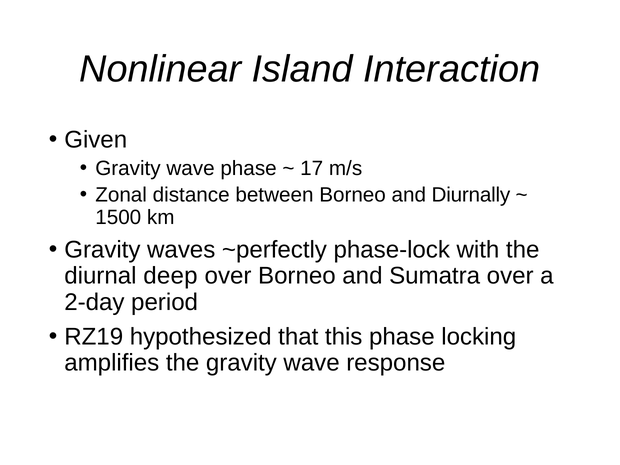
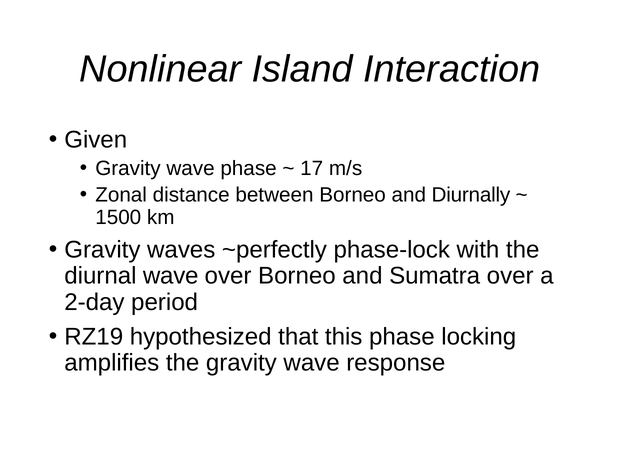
diurnal deep: deep -> wave
